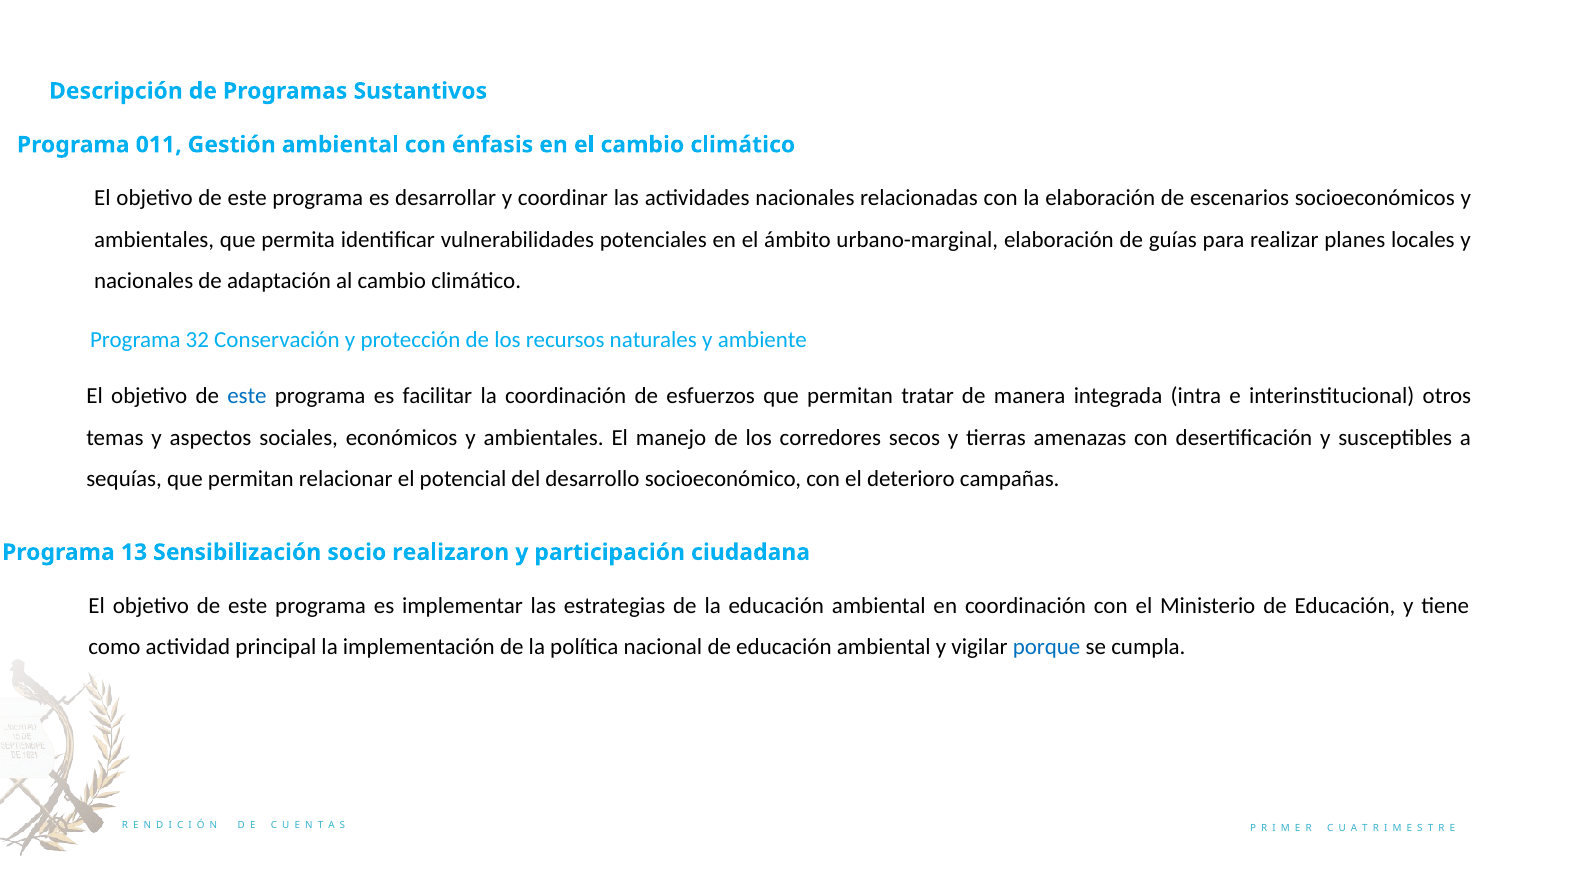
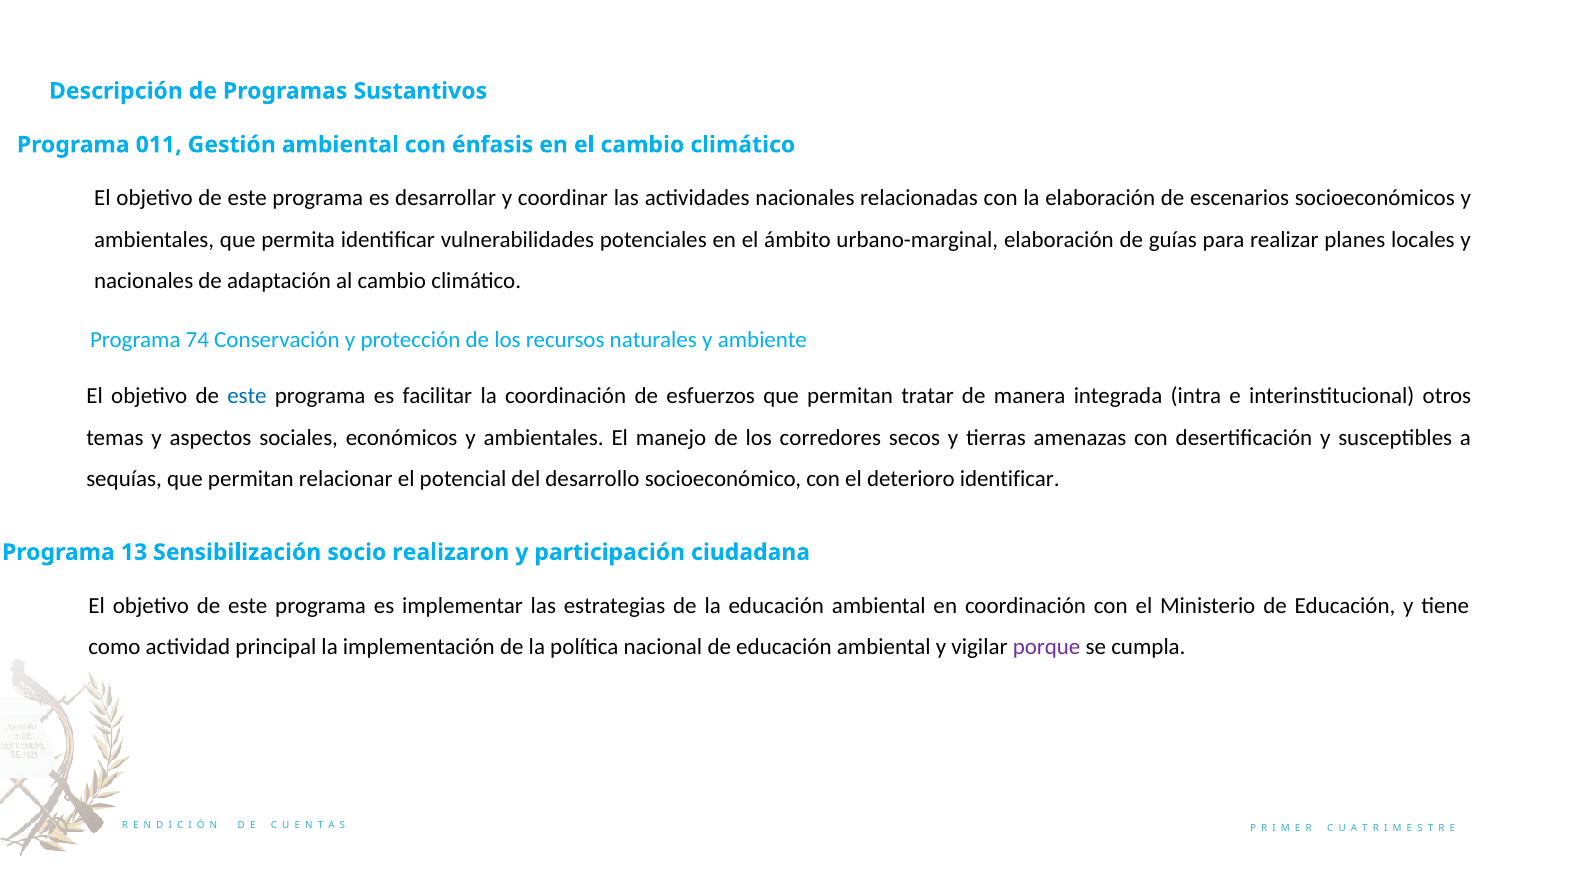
32: 32 -> 74
deterioro campañas: campañas -> identificar
porque colour: blue -> purple
